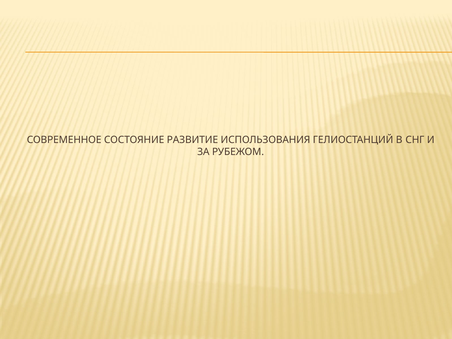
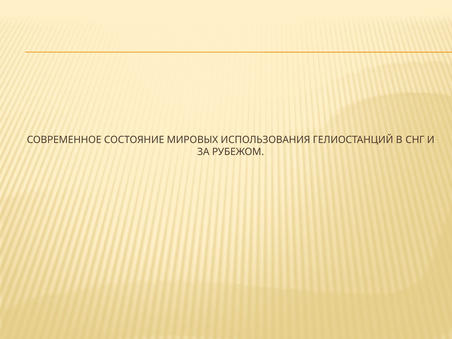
РАЗВИТИЕ: РАЗВИТИЕ -> МИРОВЫХ
